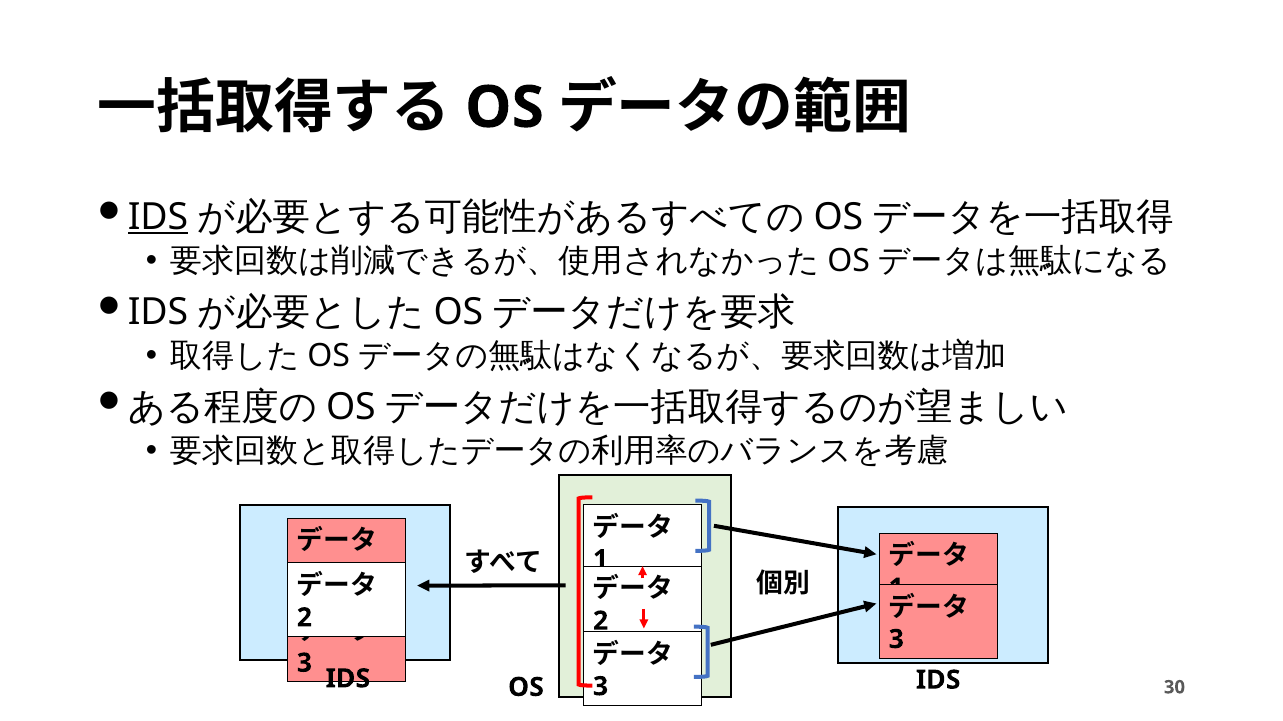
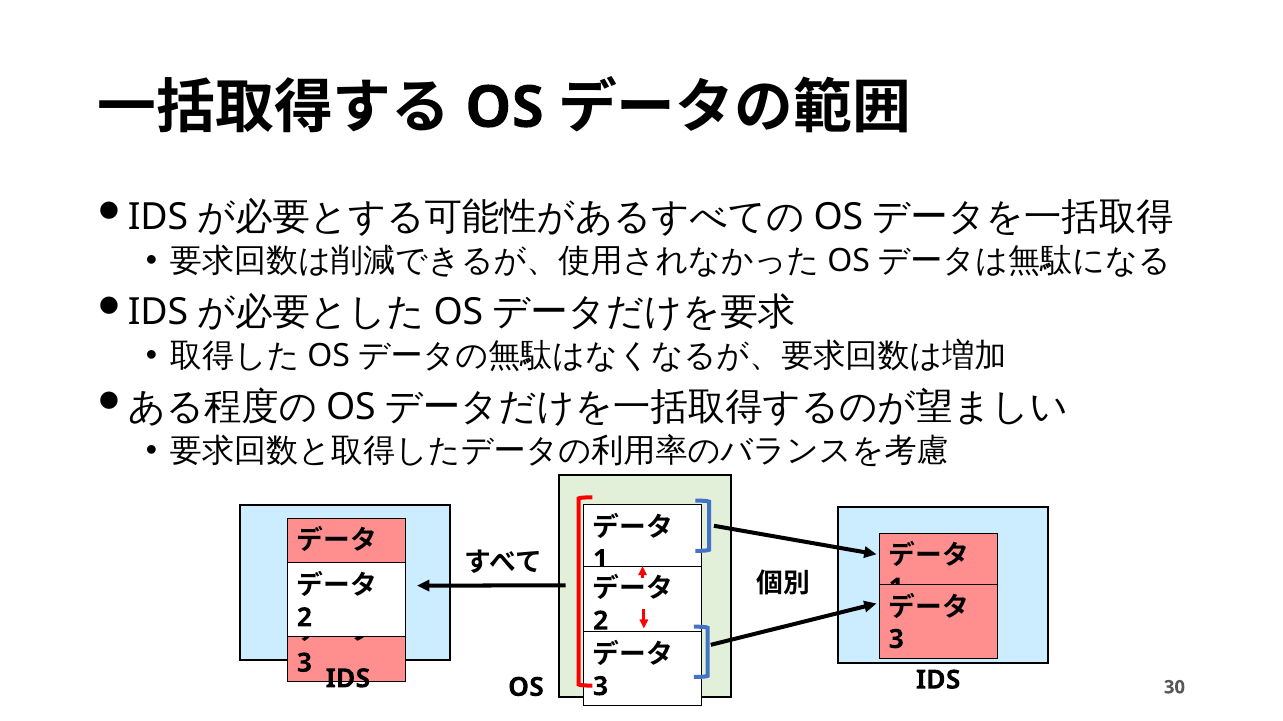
IDS at (158, 217) underline: present -> none
